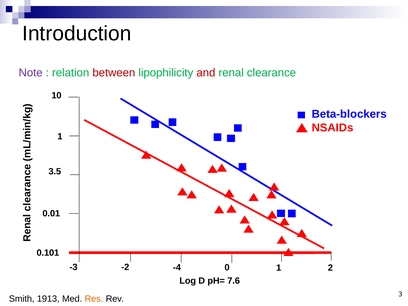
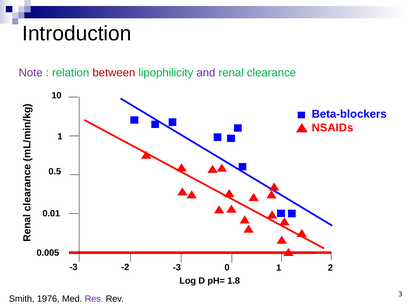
and colour: red -> purple
3.5: 3.5 -> 0.5
0.101: 0.101 -> 0.005
-4 at (177, 267): -4 -> -3
7.6: 7.6 -> 1.8
1913: 1913 -> 1976
Res colour: orange -> purple
